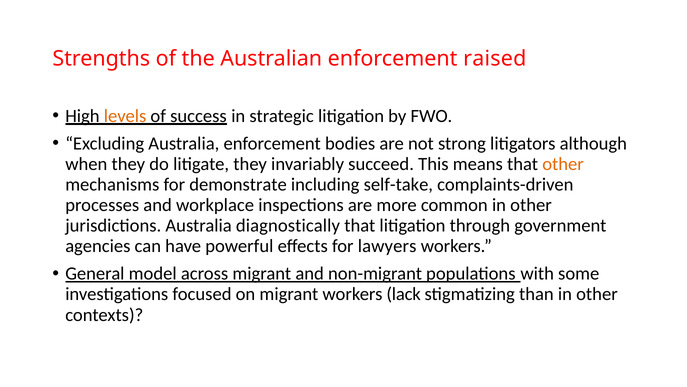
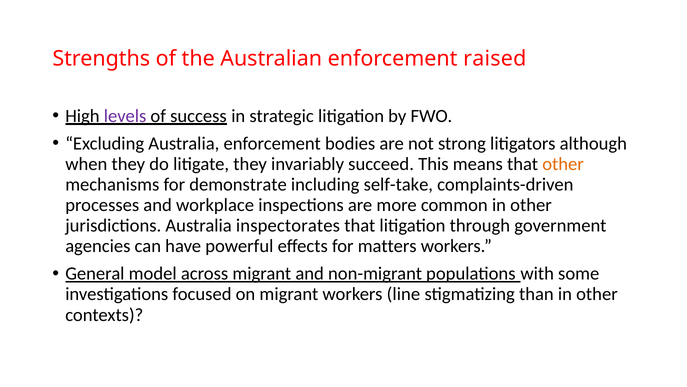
levels colour: orange -> purple
diagnostically: diagnostically -> inspectorates
lawyers: lawyers -> matters
lack: lack -> line
